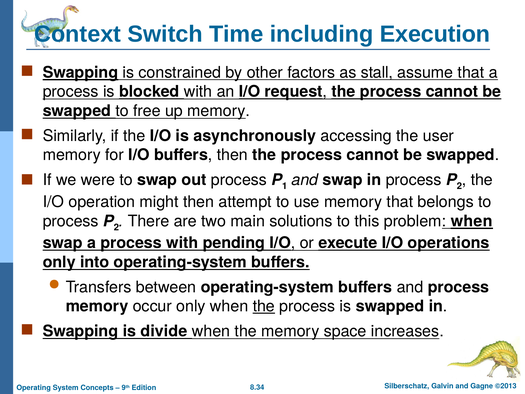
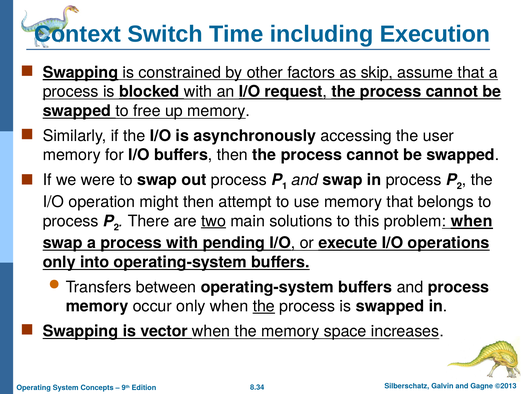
stall: stall -> skip
two underline: none -> present
divide: divide -> vector
